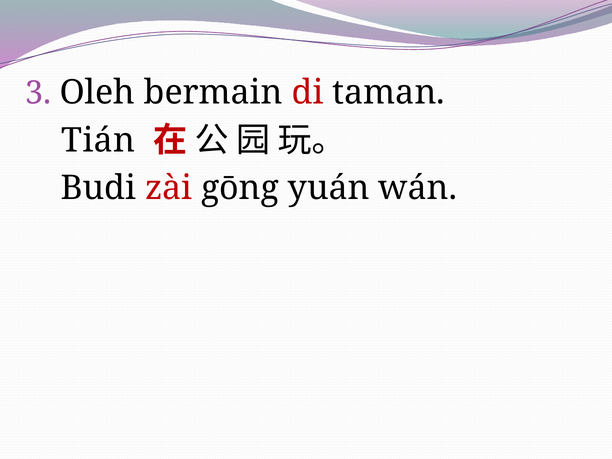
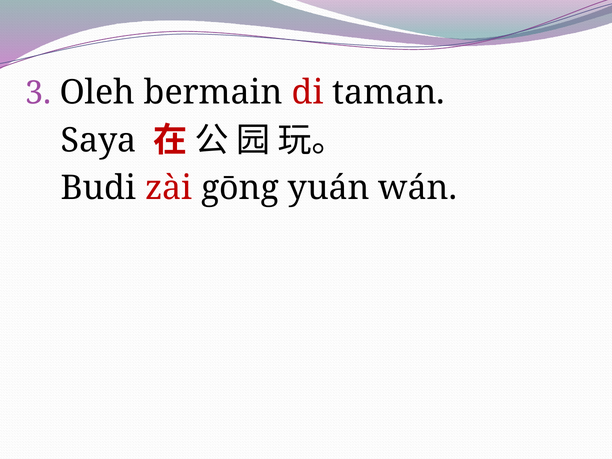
Tián: Tián -> Saya
